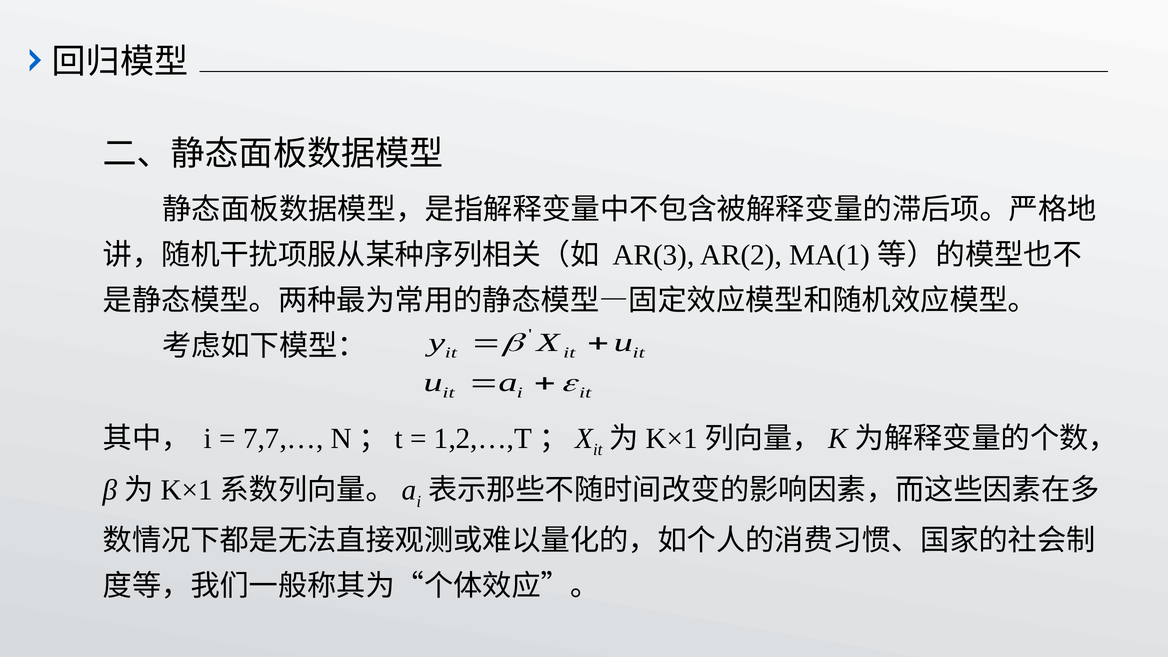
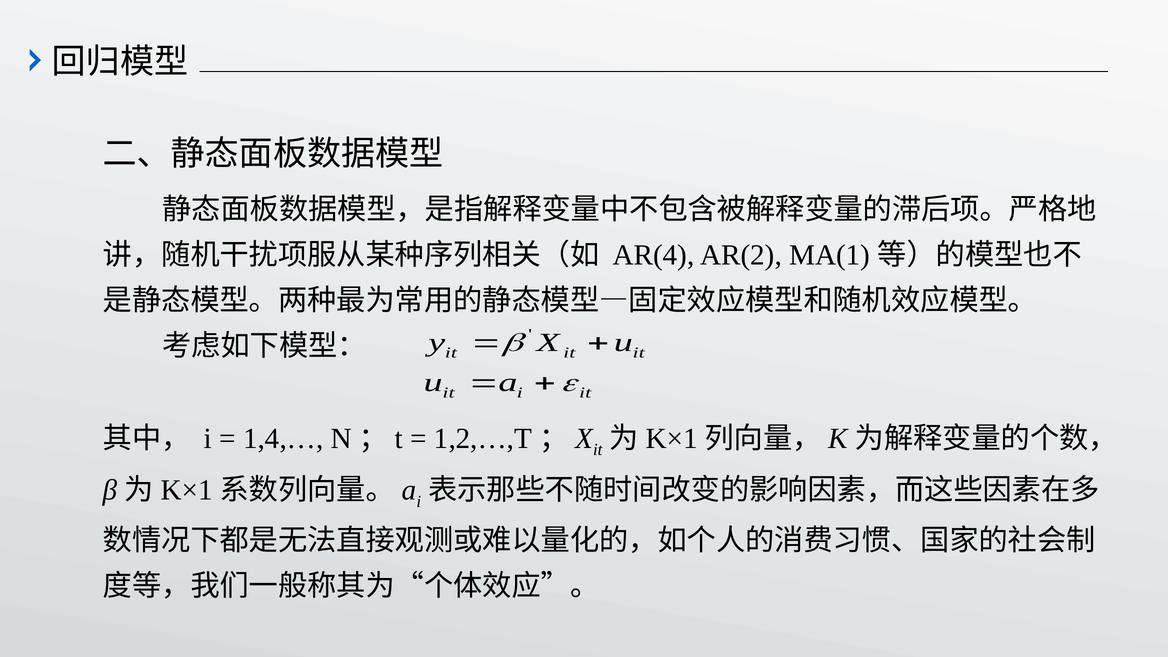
AR(3: AR(3 -> AR(4
7,7,…: 7,7,… -> 1,4,…
